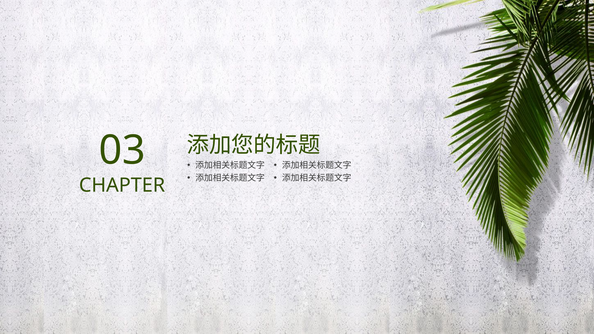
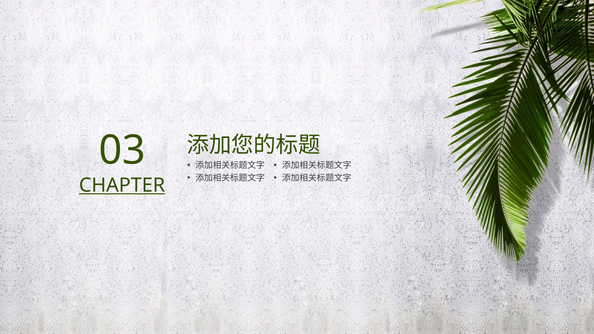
CHAPTER underline: none -> present
